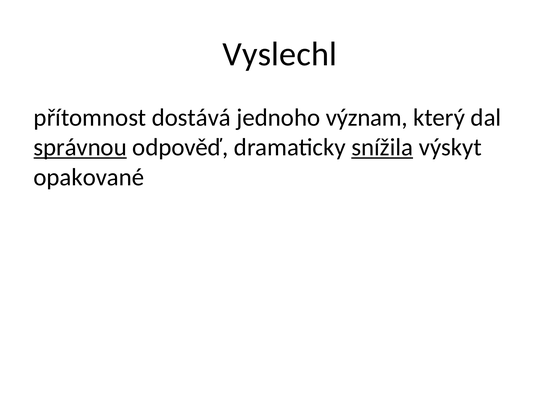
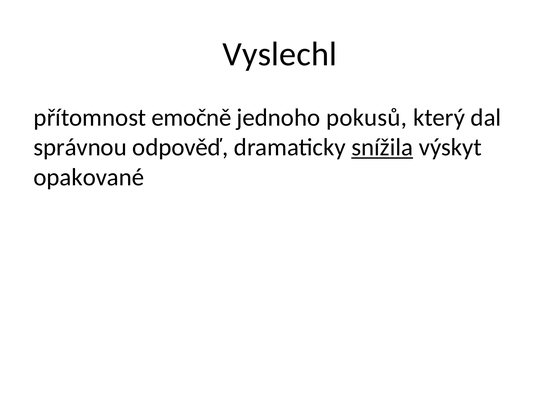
dostává: dostává -> emočně
význam: význam -> pokusů
správnou underline: present -> none
